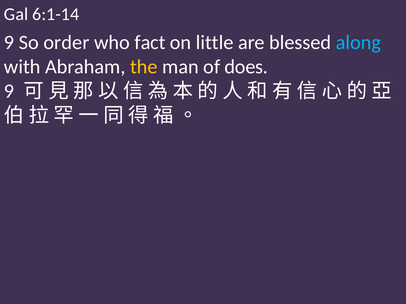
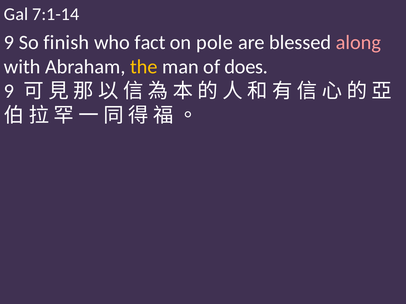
6:1-14: 6:1-14 -> 7:1-14
order: order -> finish
little: little -> pole
along colour: light blue -> pink
